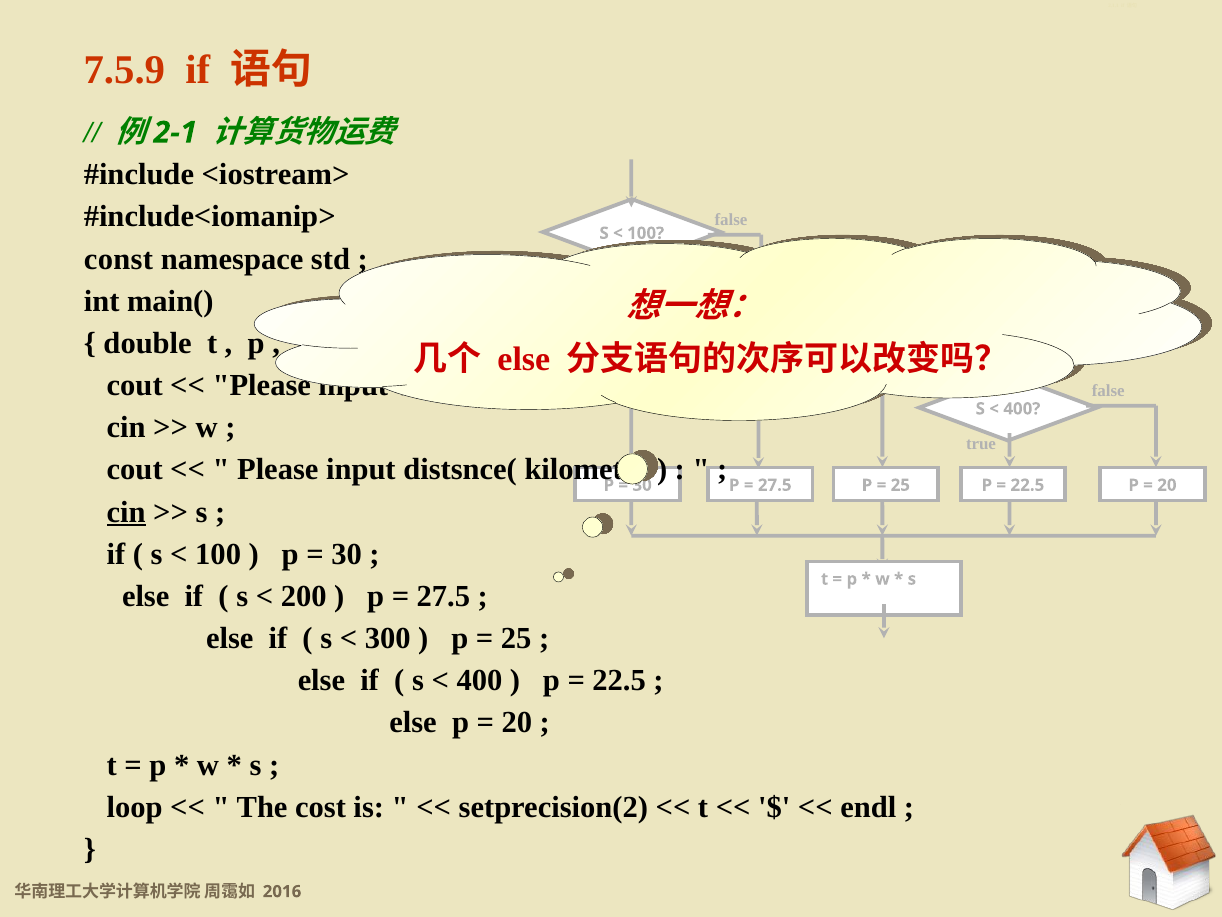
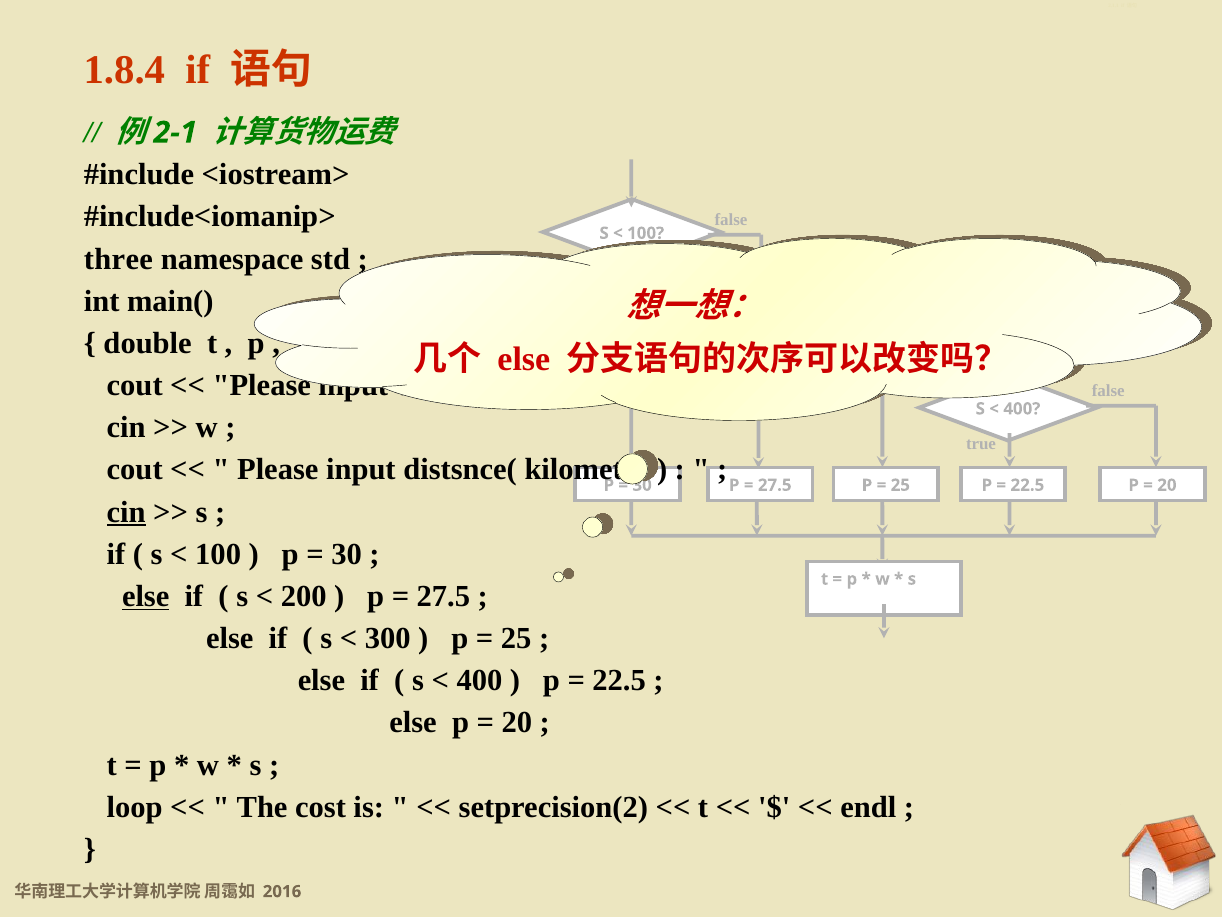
7.5.9: 7.5.9 -> 1.8.4
const: const -> three
else at (146, 596) underline: none -> present
